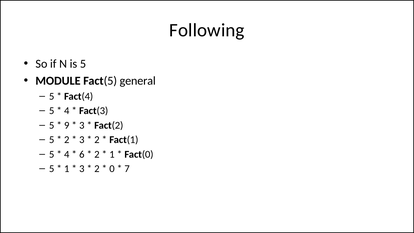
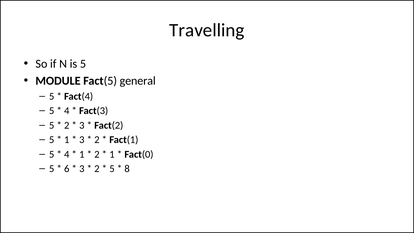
Following: Following -> Travelling
9 at (67, 125): 9 -> 2
2 at (67, 140): 2 -> 1
6 at (82, 154): 6 -> 1
1 at (67, 169): 1 -> 6
0 at (112, 169): 0 -> 5
7: 7 -> 8
